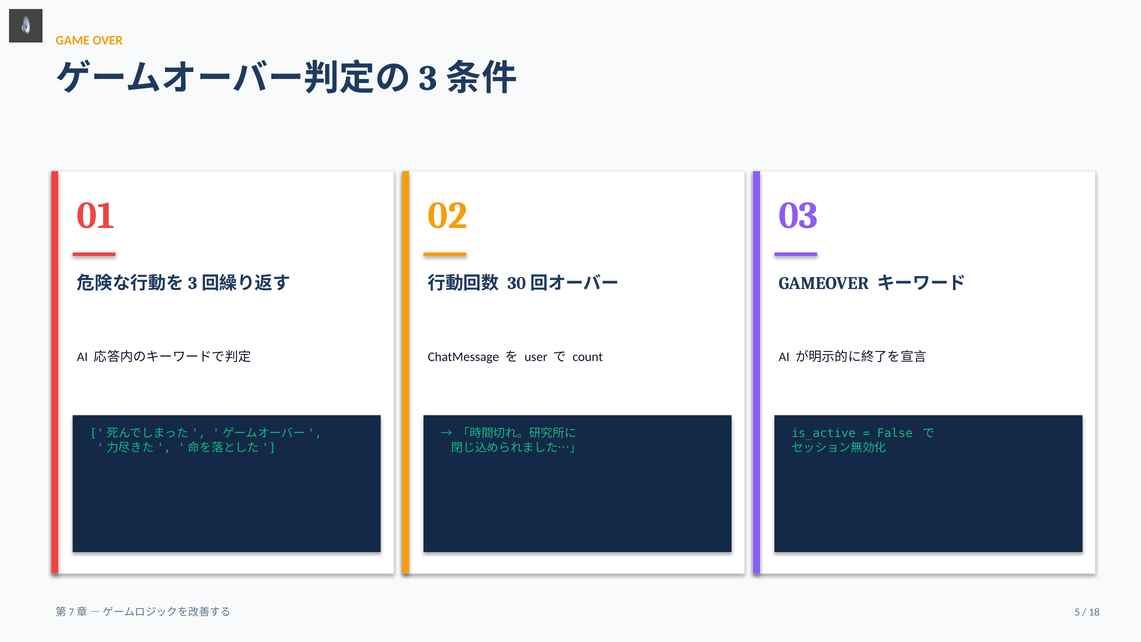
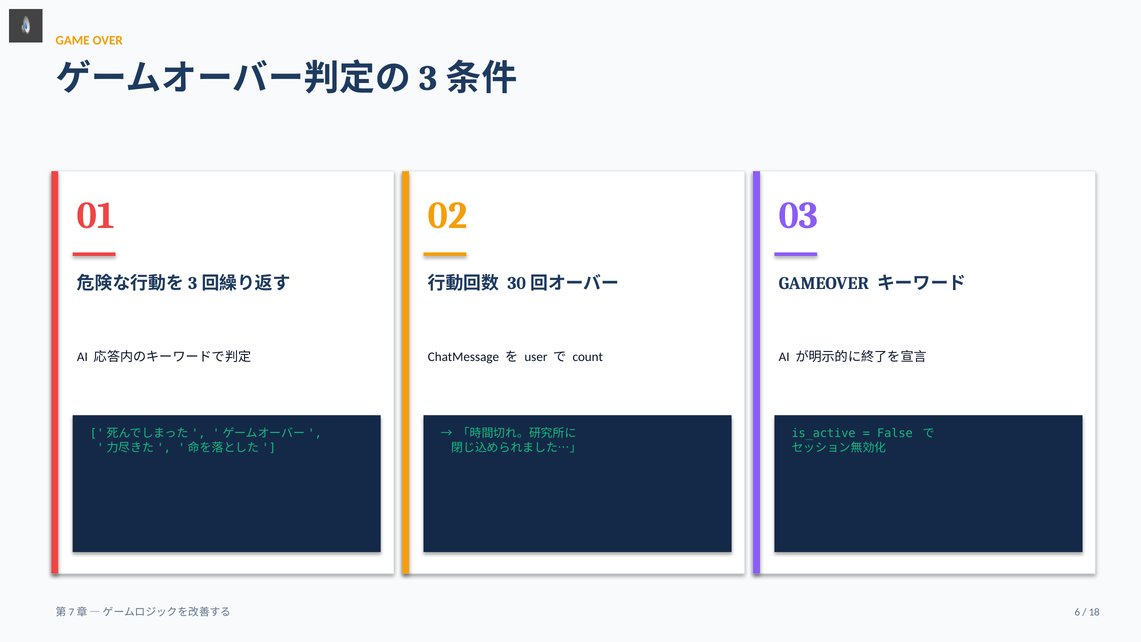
5: 5 -> 6
